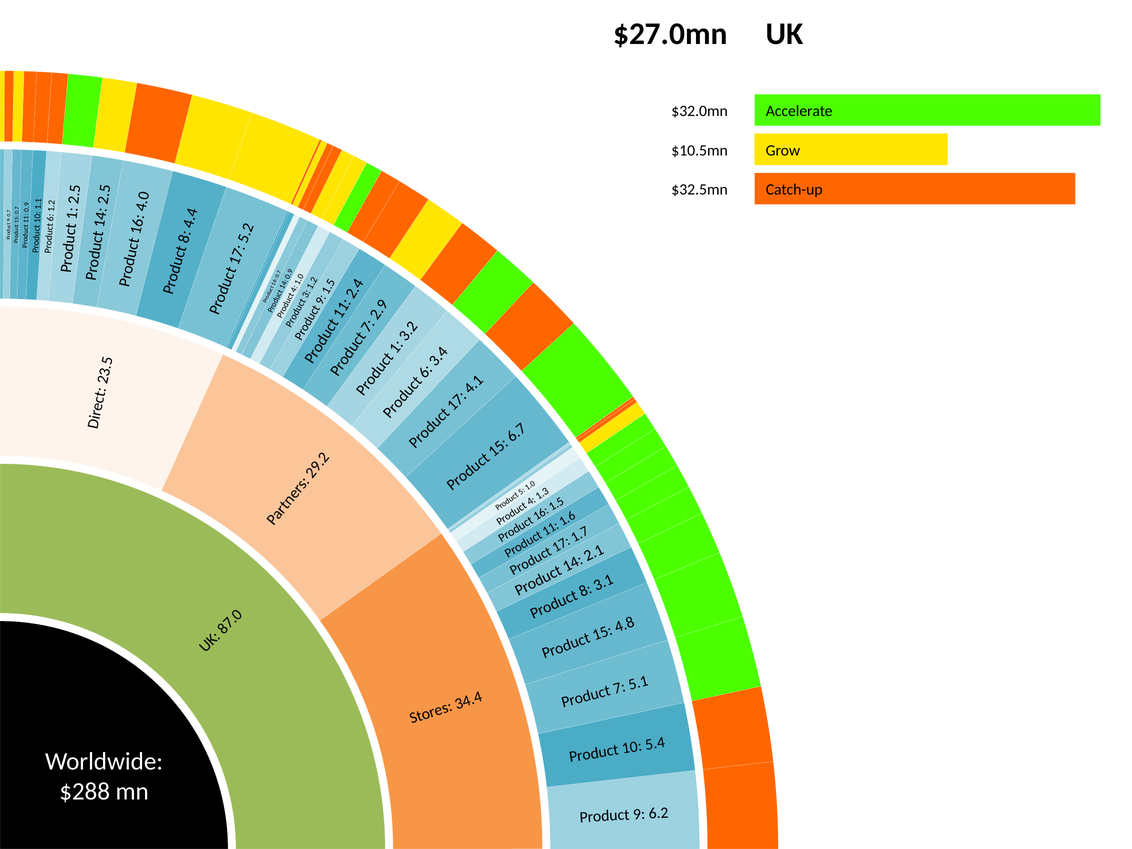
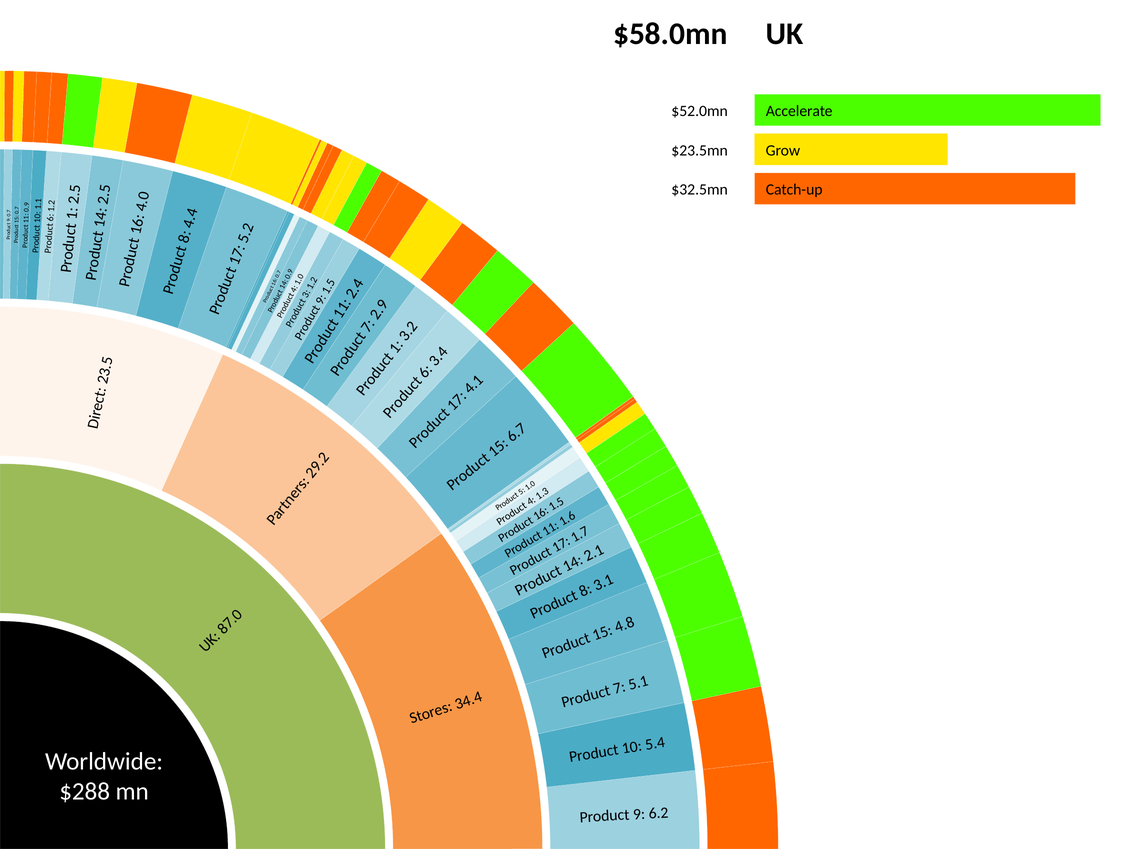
$27.0mn: $27.0mn -> $58.0mn
$32.0mn: $32.0mn -> $52.0mn
$10.5mn: $10.5mn -> $23.5mn
